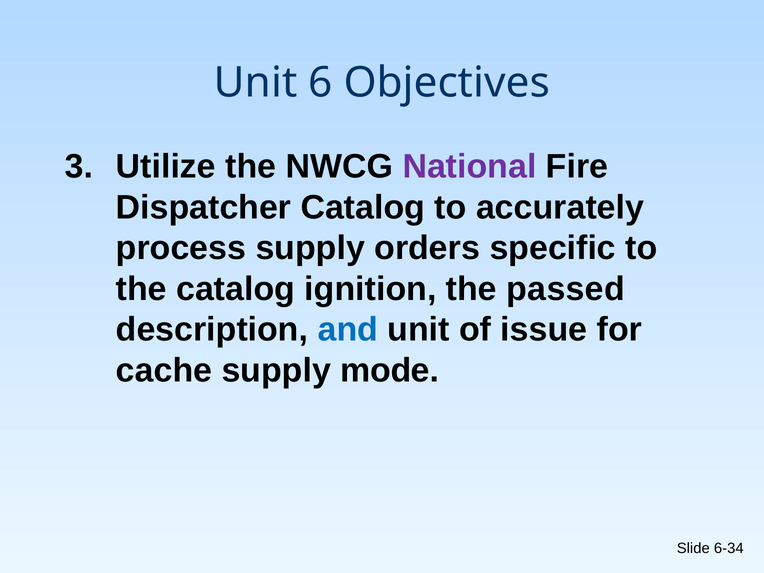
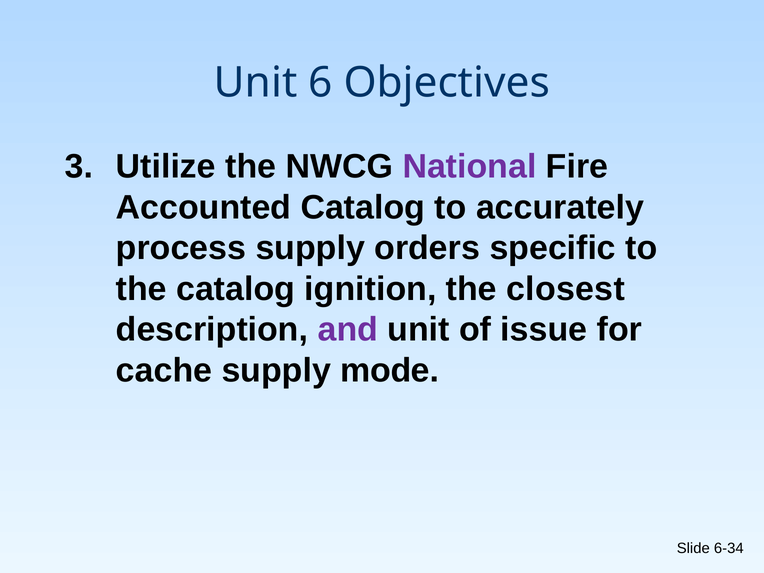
Dispatcher: Dispatcher -> Accounted
passed: passed -> closest
and colour: blue -> purple
